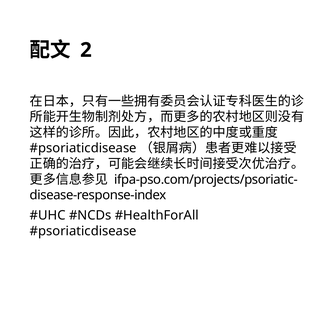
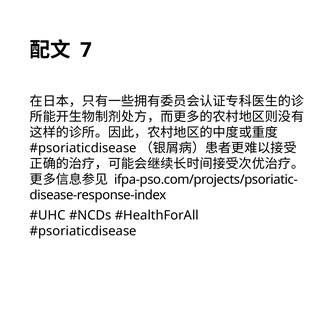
2: 2 -> 7
